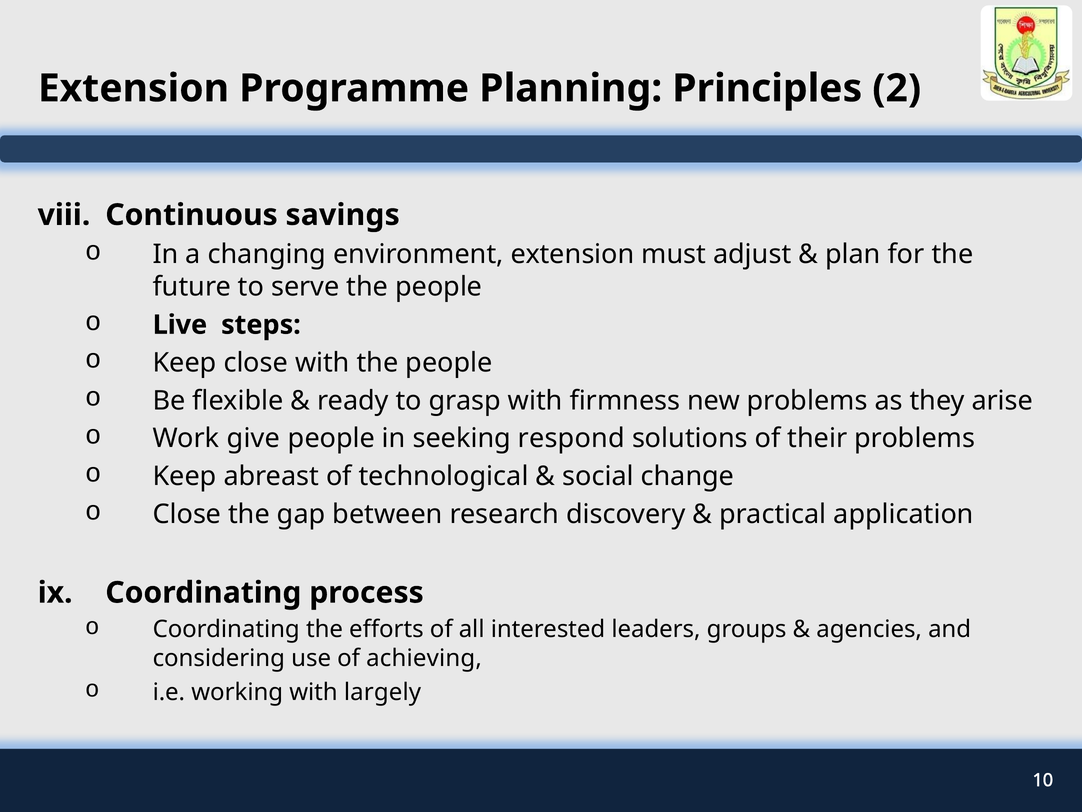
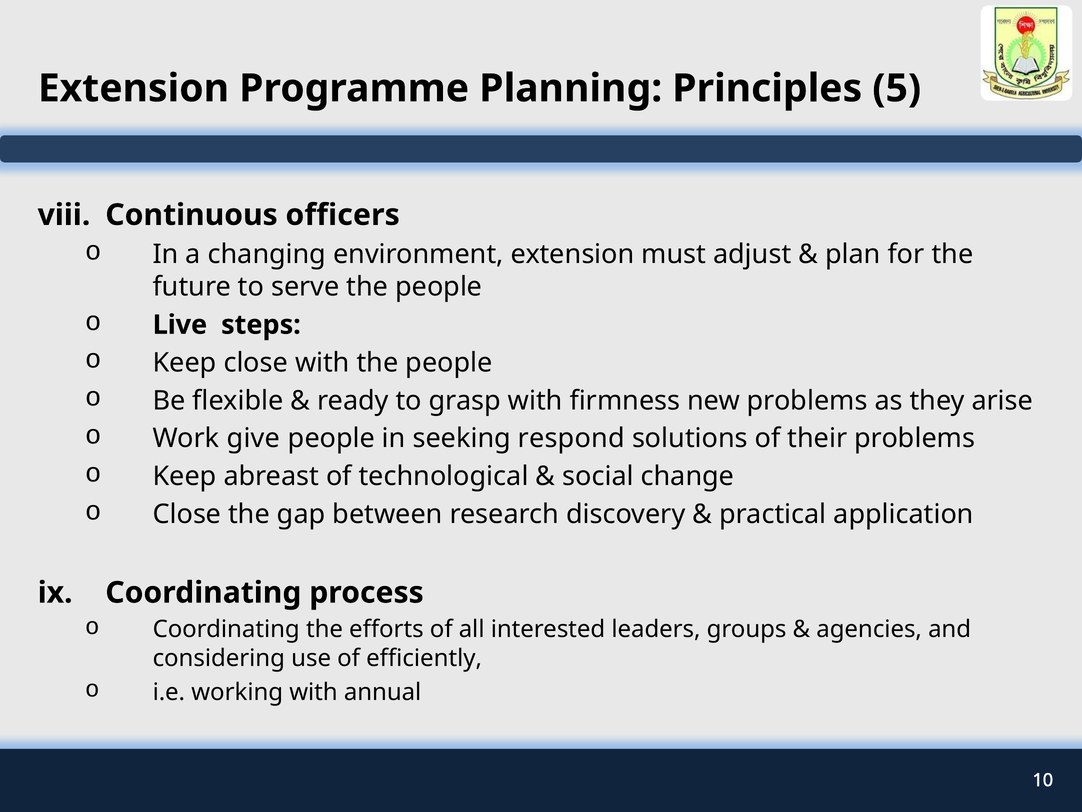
2: 2 -> 5
savings: savings -> officers
achieving: achieving -> efficiently
largely: largely -> annual
